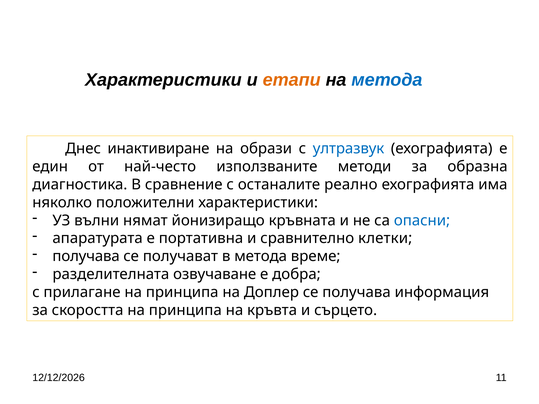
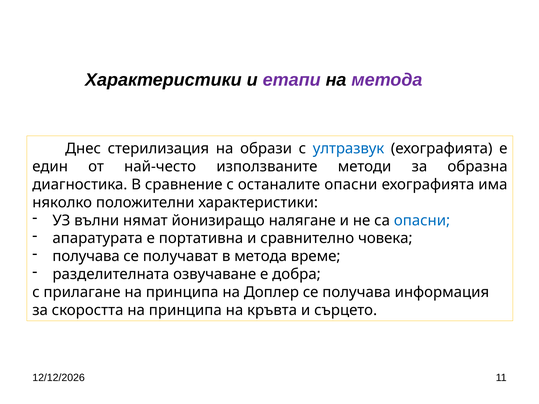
етапи colour: orange -> purple
метода at (387, 80) colour: blue -> purple
инактивиране: инактивиране -> стерилизация
останалите реално: реално -> опасни
кръвната: кръвната -> налягане
клетки: клетки -> човека
